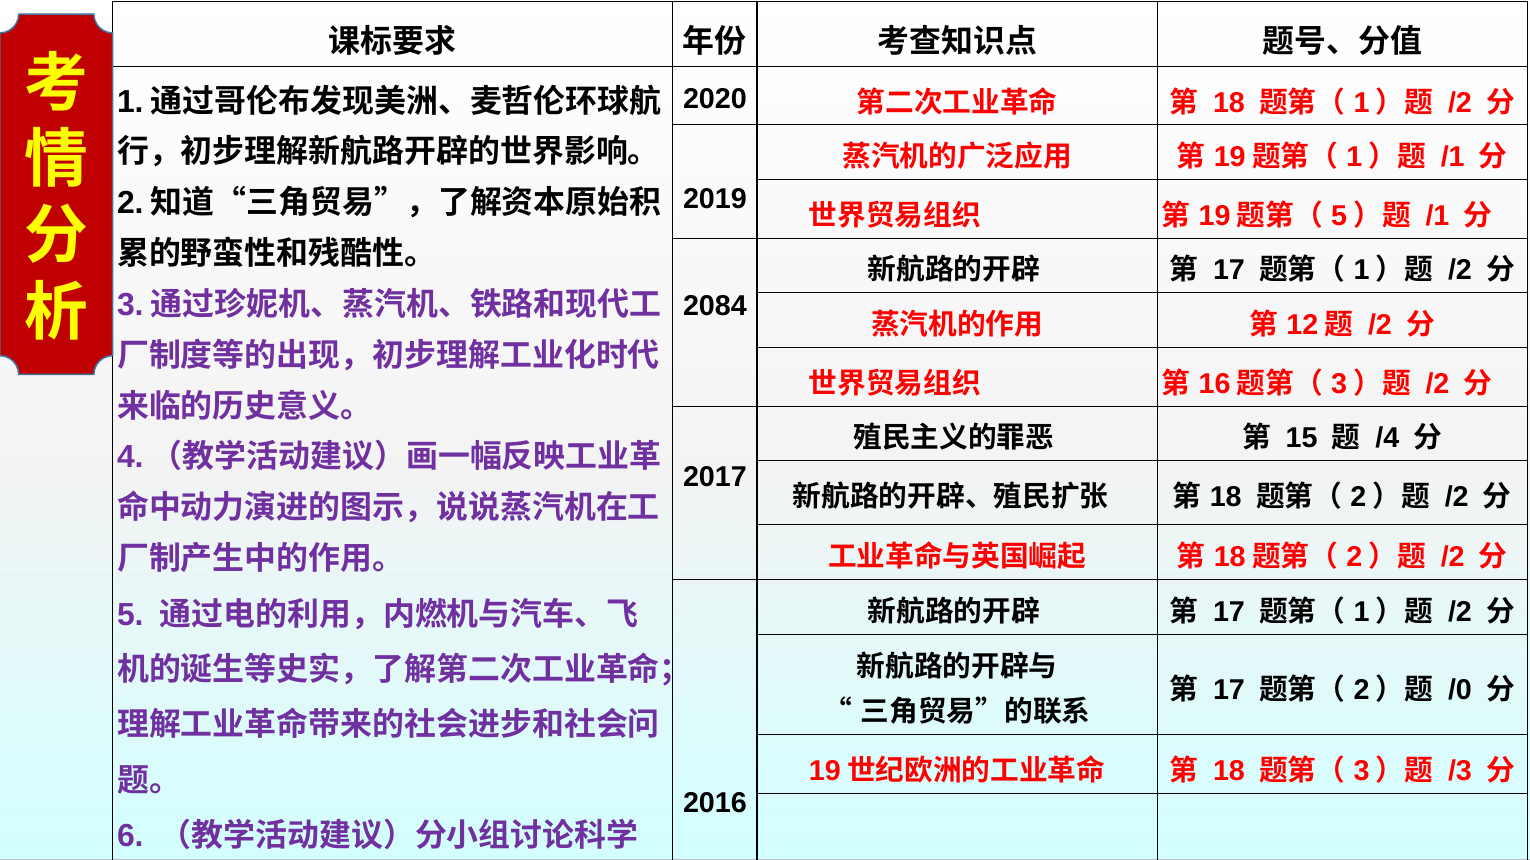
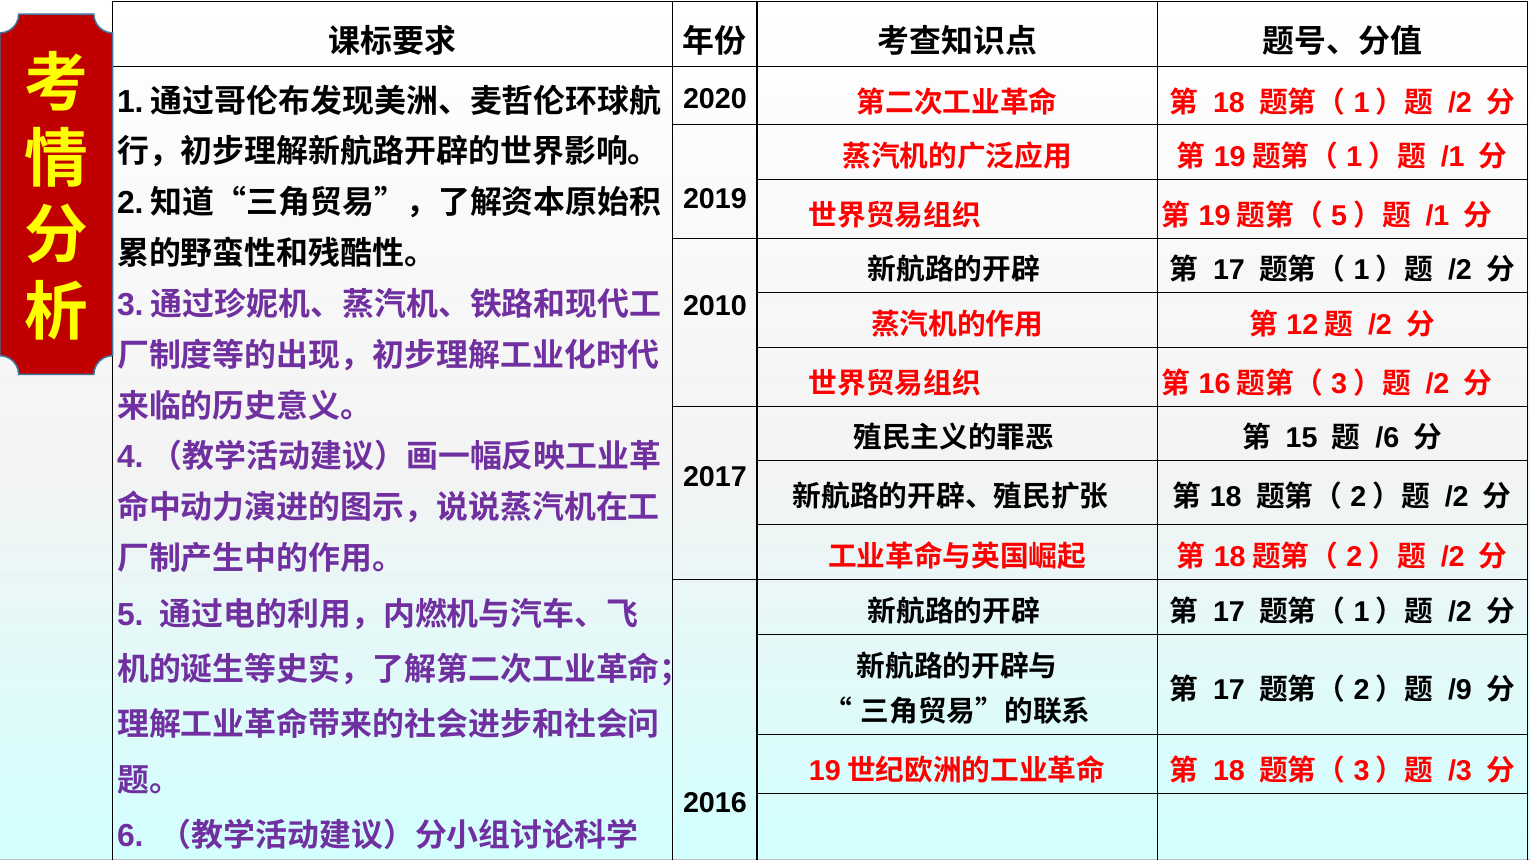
2084: 2084 -> 2010
/4: /4 -> /6
/0: /0 -> /9
